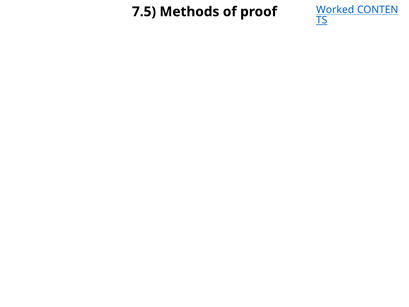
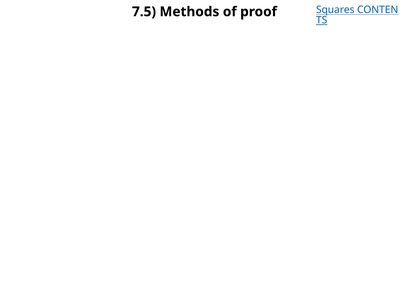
Worked: Worked -> Squares
